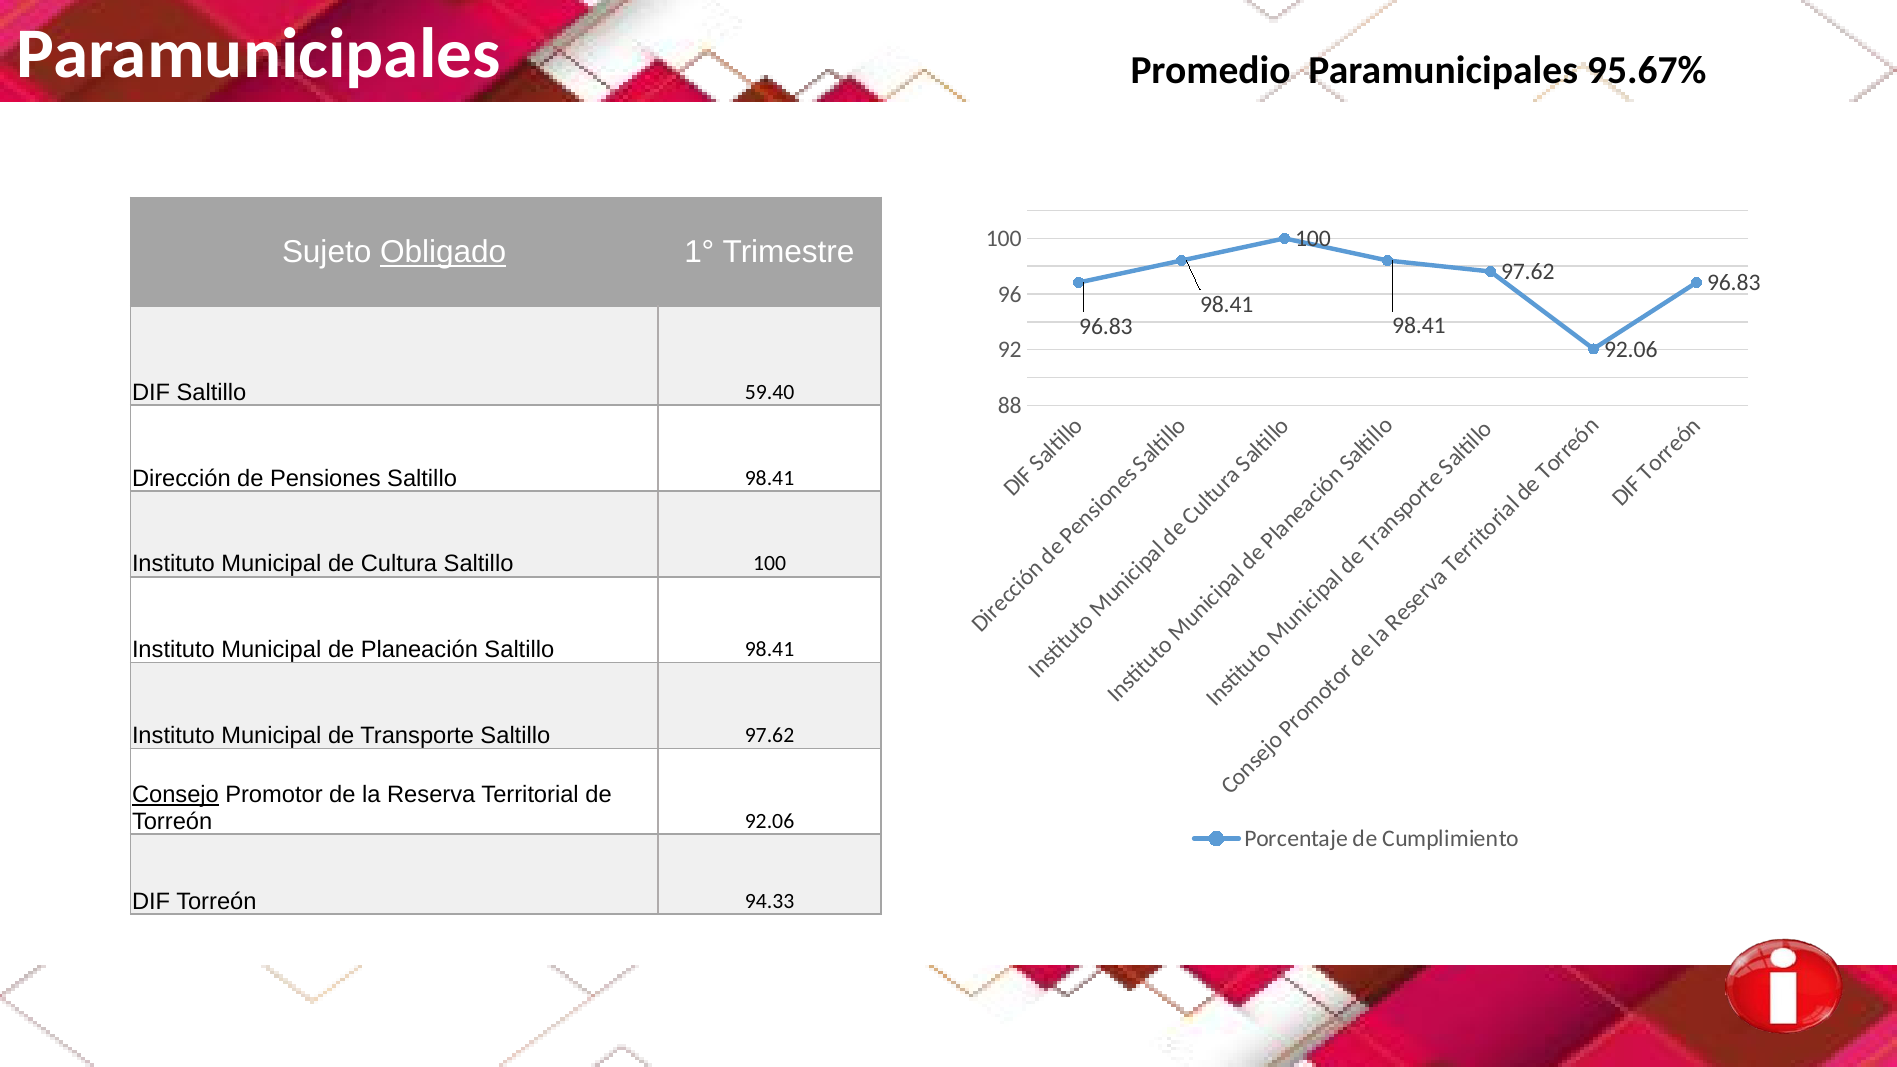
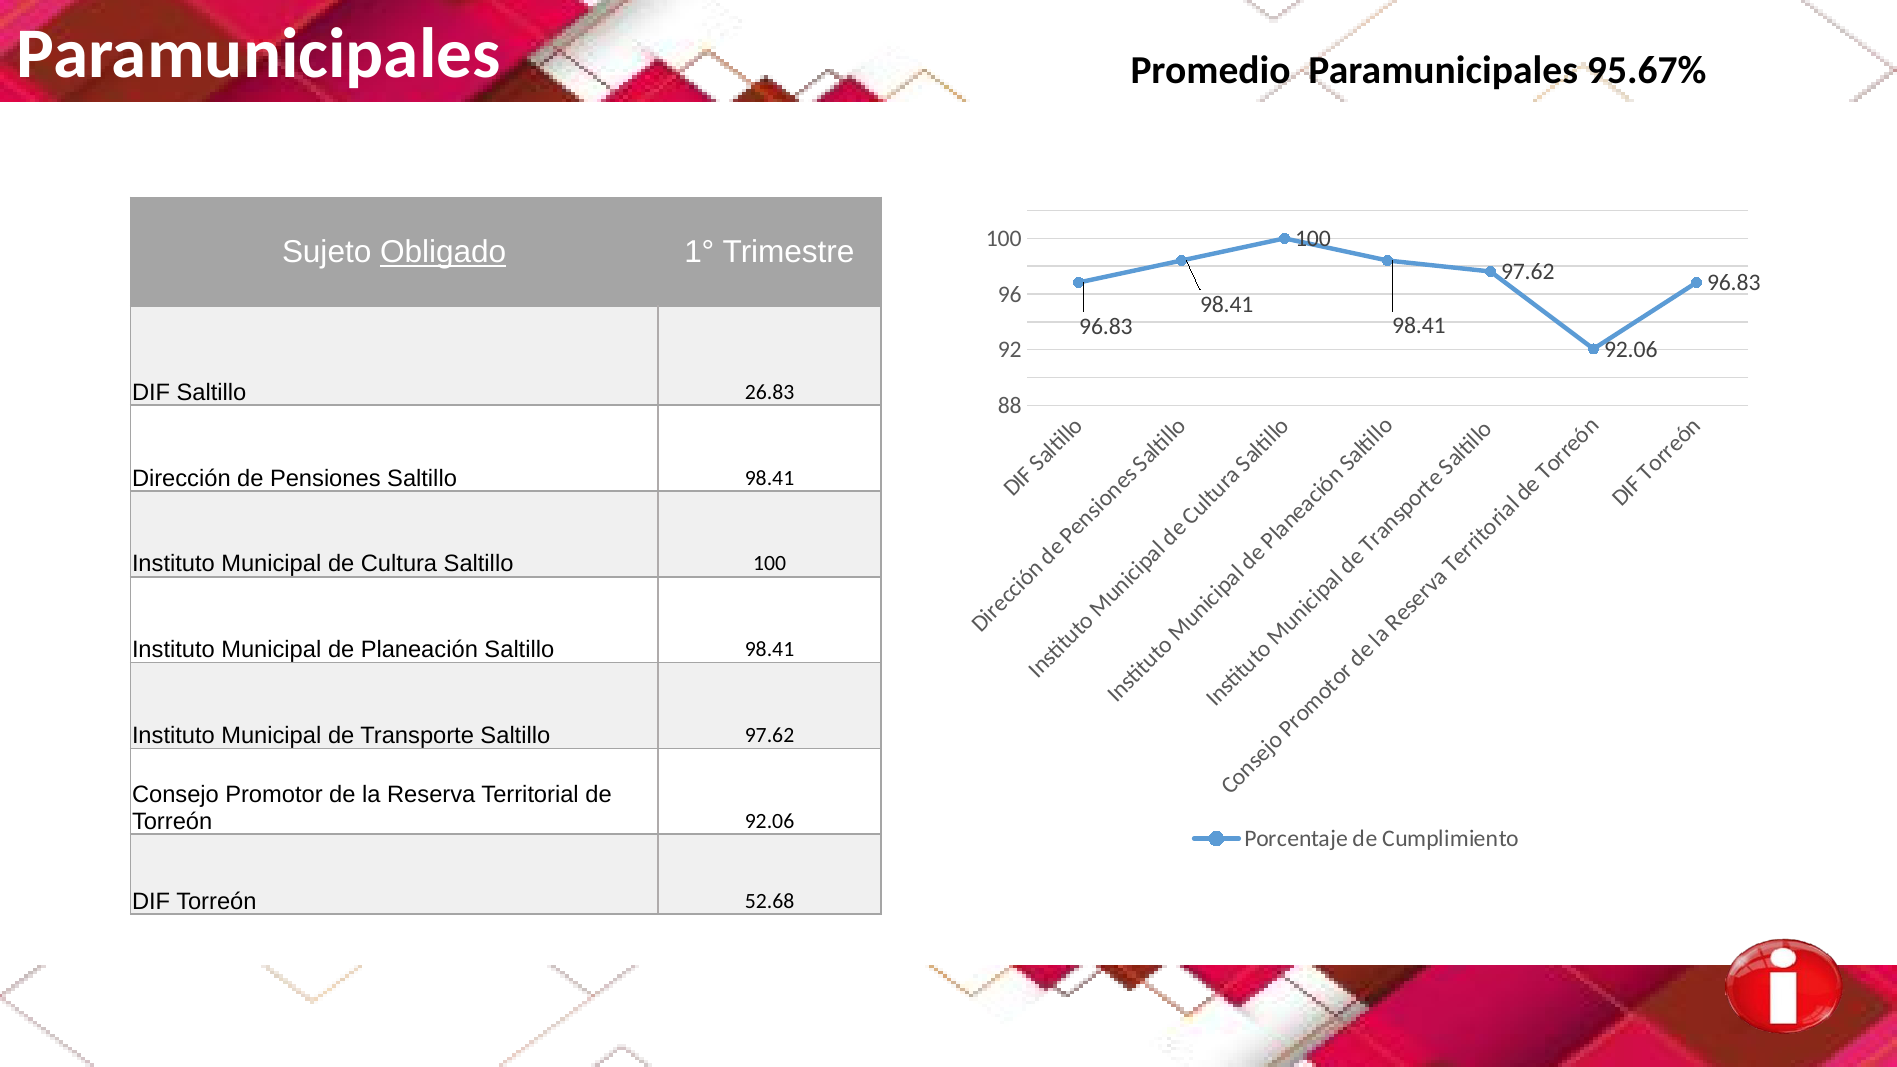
59.40: 59.40 -> 26.83
Consejo underline: present -> none
94.33: 94.33 -> 52.68
